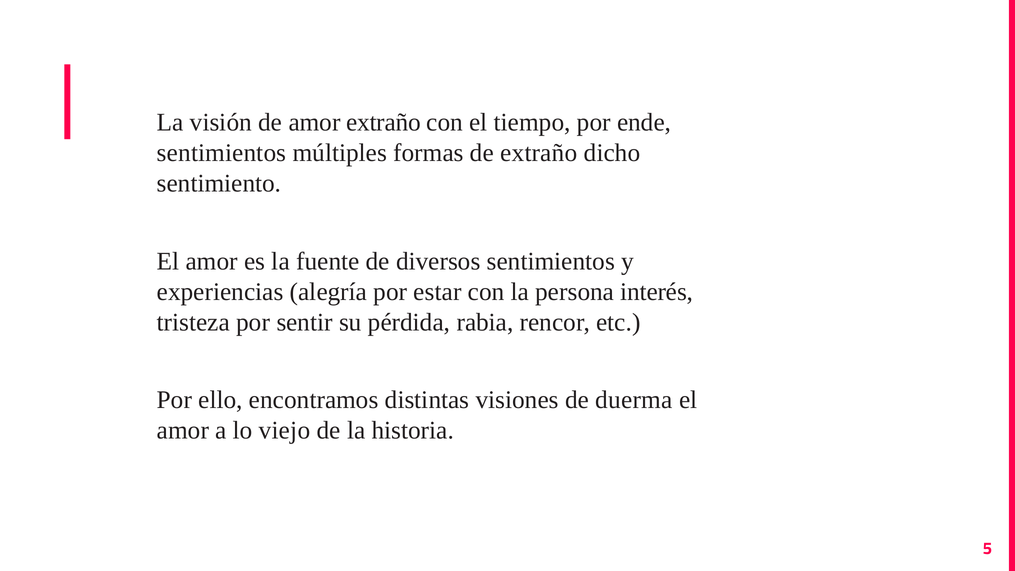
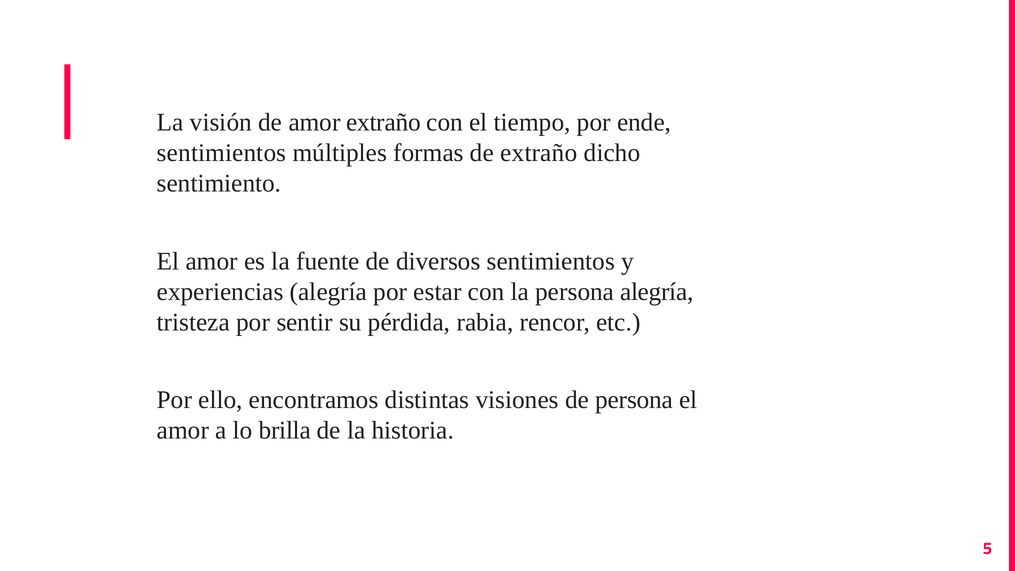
persona interés: interés -> alegría
de duerma: duerma -> persona
viejo: viejo -> brilla
